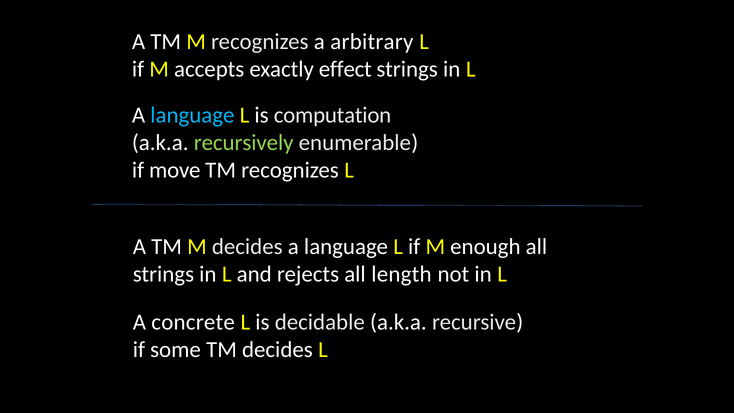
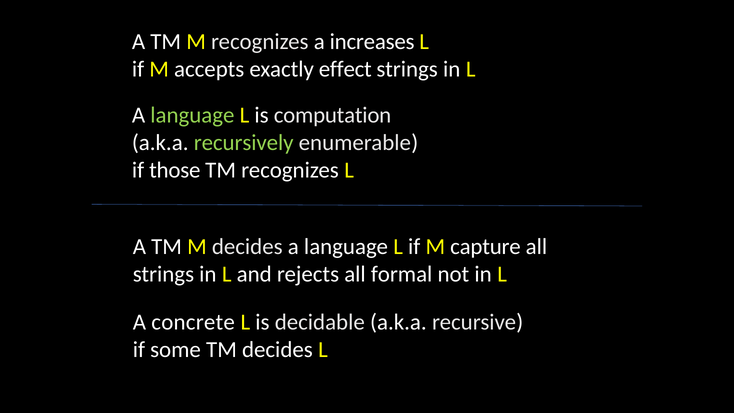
arbitrary: arbitrary -> increases
language at (192, 115) colour: light blue -> light green
move: move -> those
enough: enough -> capture
length: length -> formal
